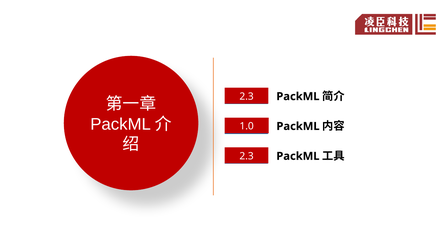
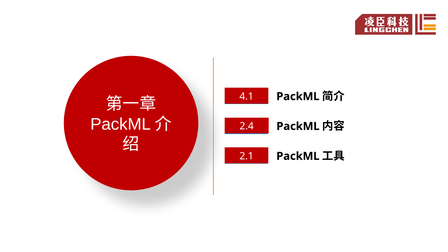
2.3 at (247, 96): 2.3 -> 4.1
1.0: 1.0 -> 2.4
2.3 at (247, 156): 2.3 -> 2.1
